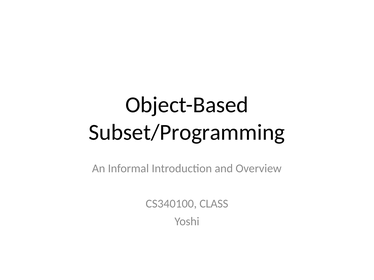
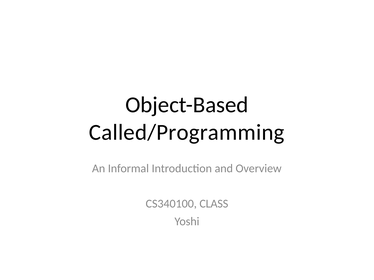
Subset/Programming: Subset/Programming -> Called/Programming
